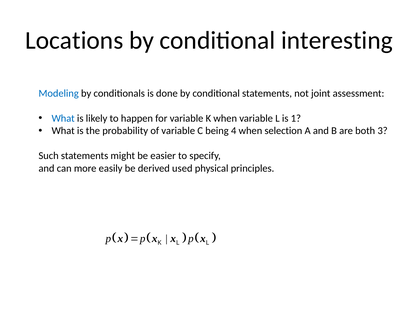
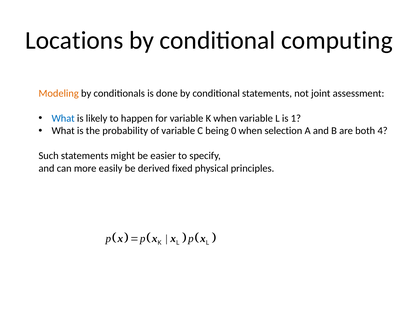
interesting: interesting -> computing
Modeling colour: blue -> orange
4: 4 -> 0
3: 3 -> 4
used: used -> fixed
